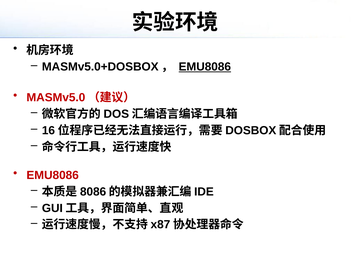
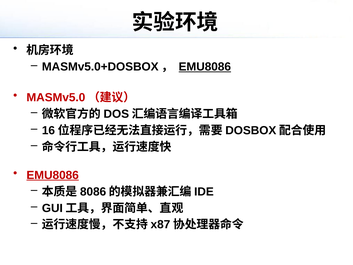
EMU8086 at (53, 175) underline: none -> present
